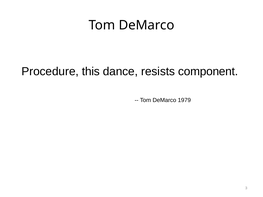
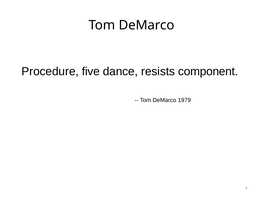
this: this -> five
